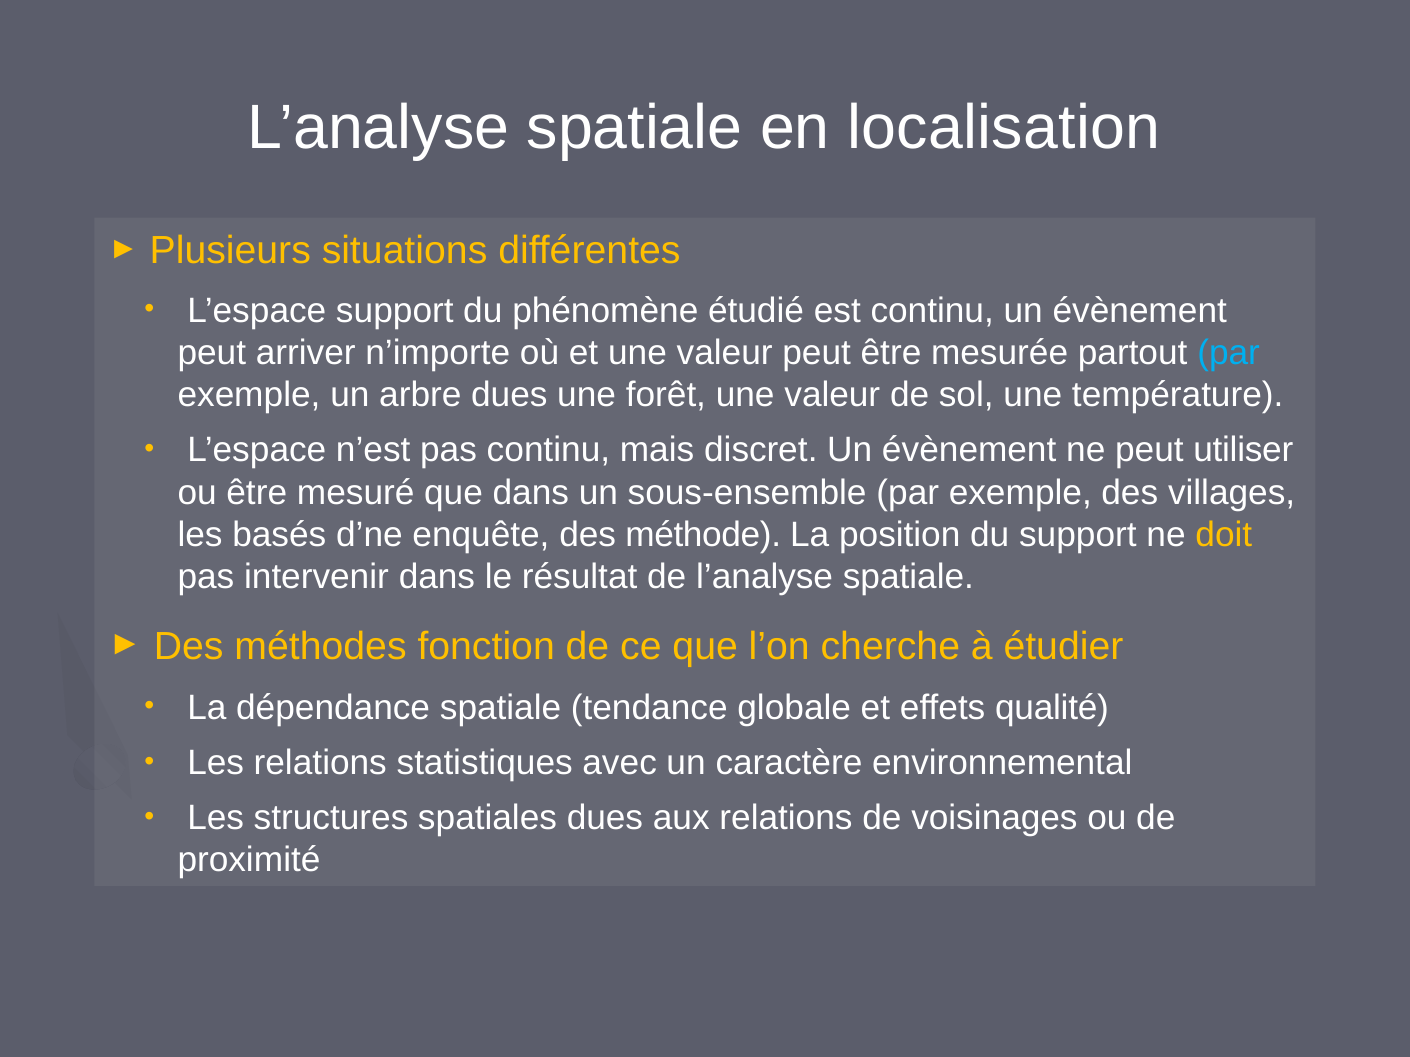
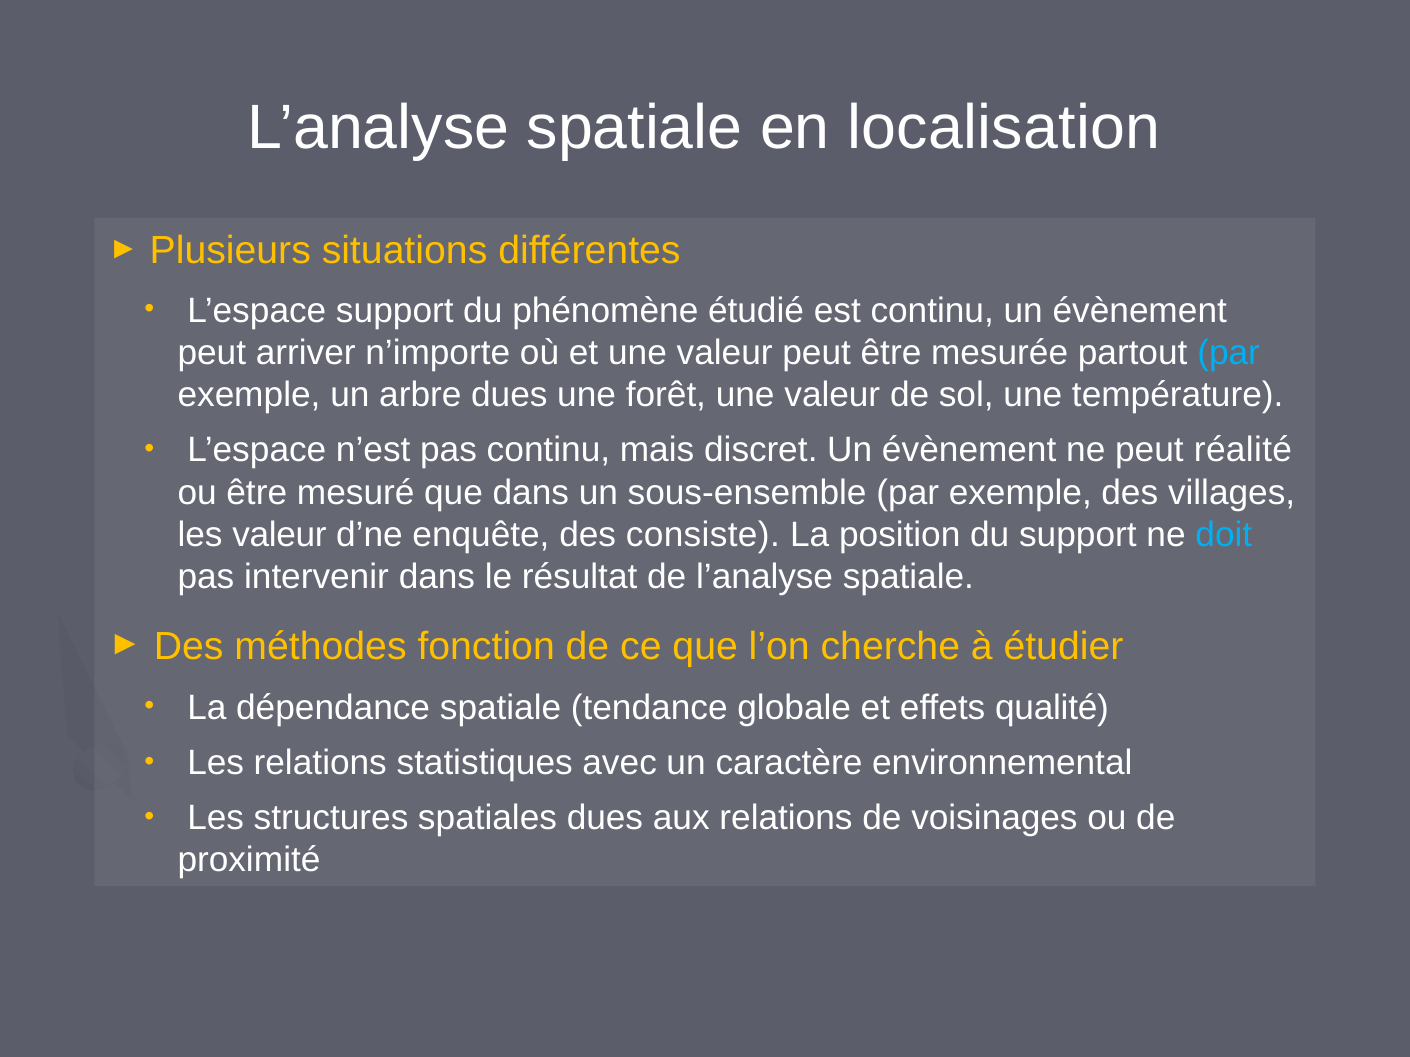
utiliser: utiliser -> réalité
les basés: basés -> valeur
méthode: méthode -> consiste
doit colour: yellow -> light blue
